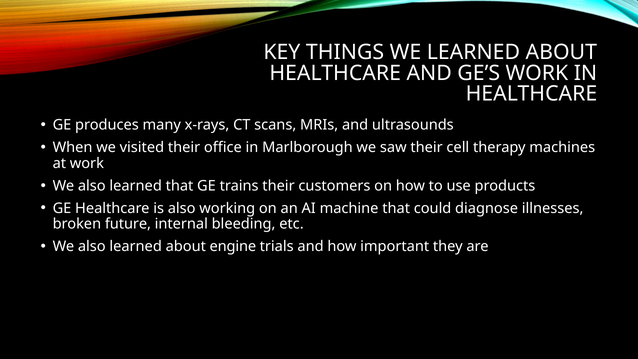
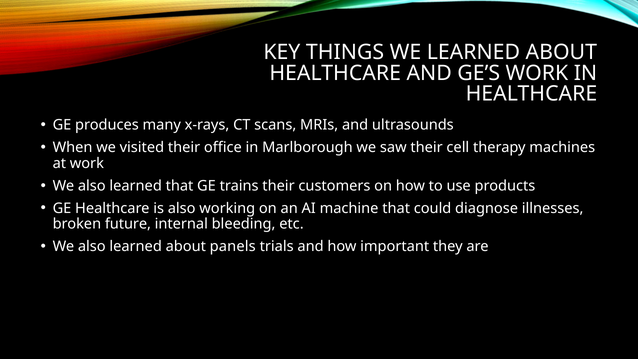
engine: engine -> panels
